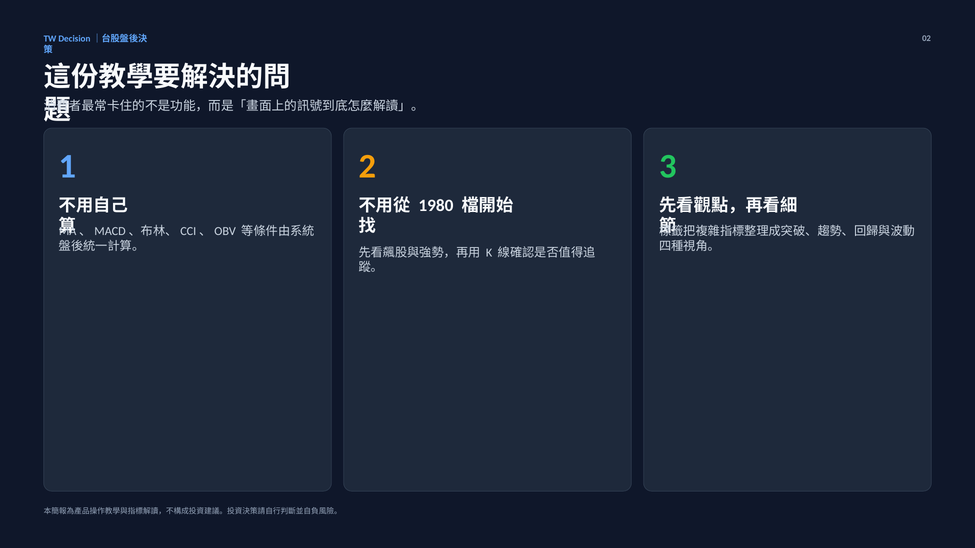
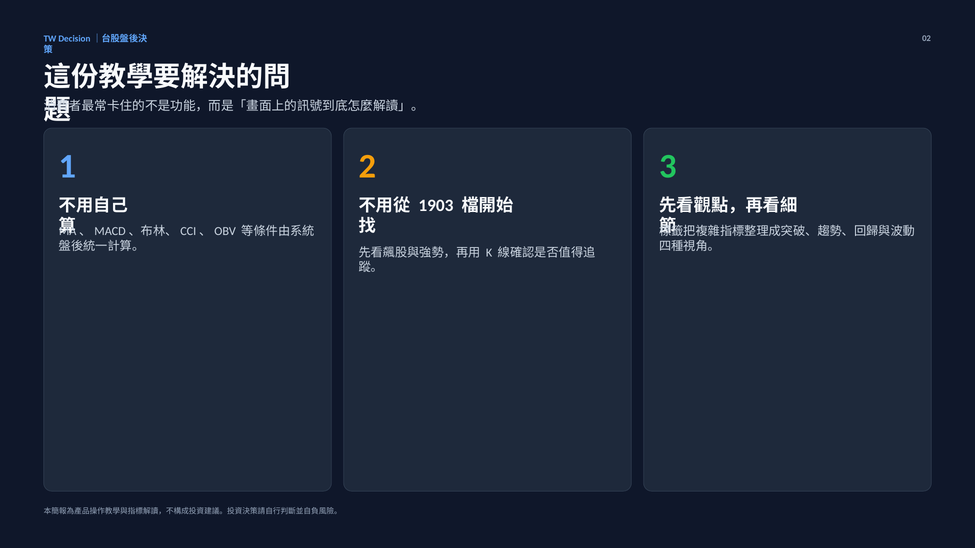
1980: 1980 -> 1903
